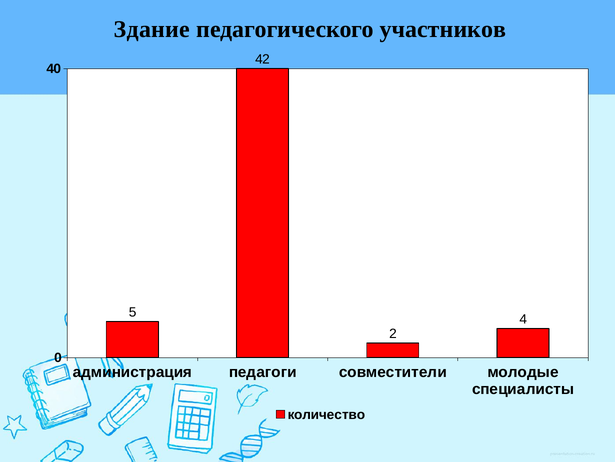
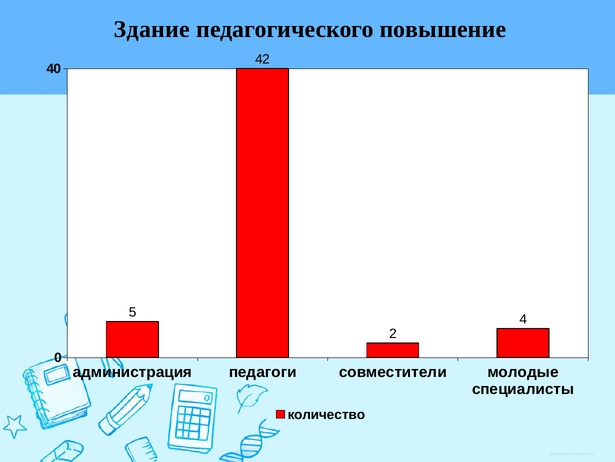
участников: участников -> повышение
